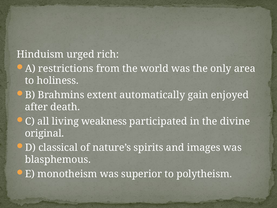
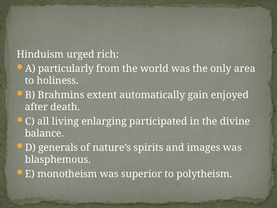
restrictions: restrictions -> particularly
weakness: weakness -> enlarging
original: original -> balance
classical: classical -> generals
